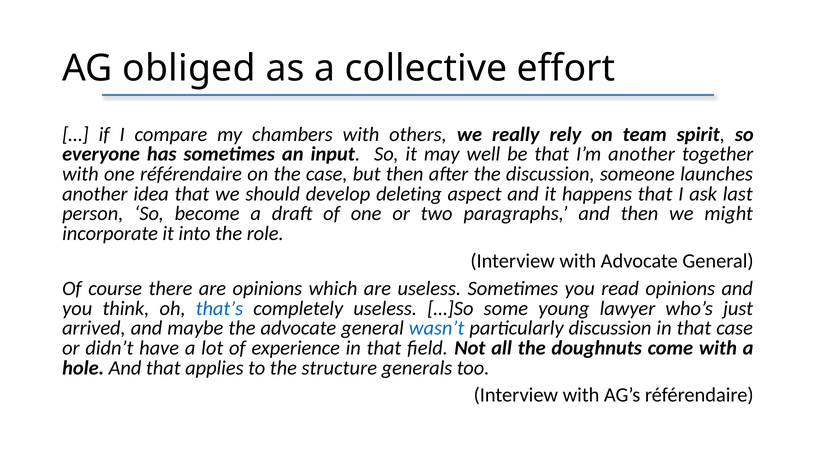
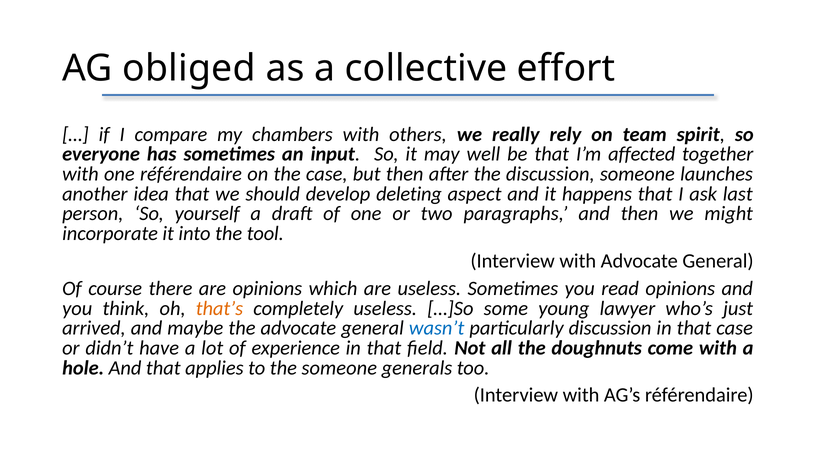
I’m another: another -> affected
become: become -> yourself
role: role -> tool
that’s colour: blue -> orange
the structure: structure -> someone
